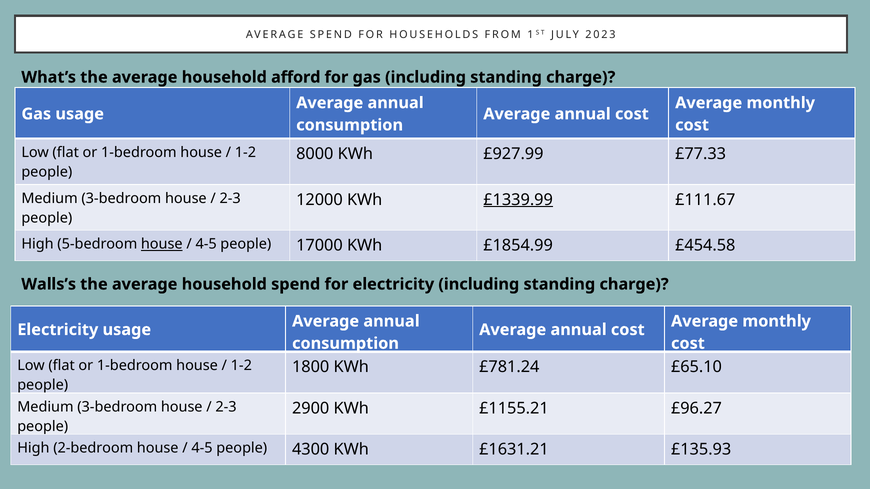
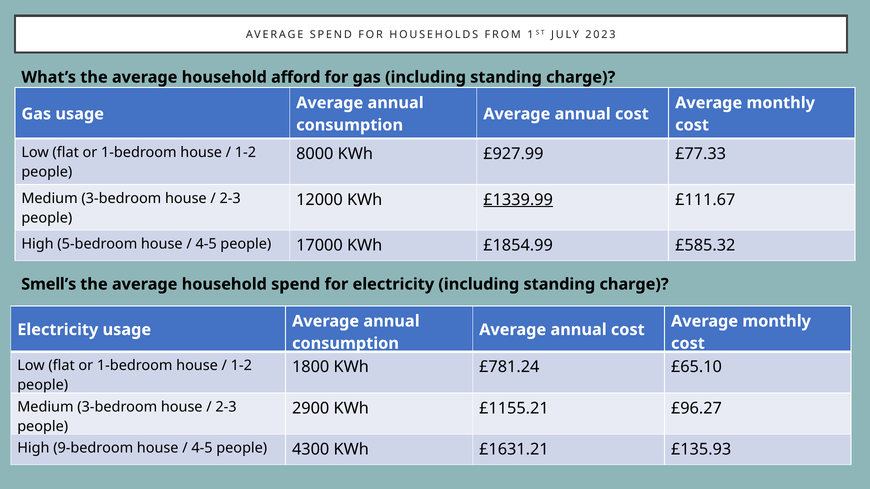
house at (162, 244) underline: present -> none
£454.58: £454.58 -> £585.32
Walls’s: Walls’s -> Smell’s
2-bedroom: 2-bedroom -> 9-bedroom
